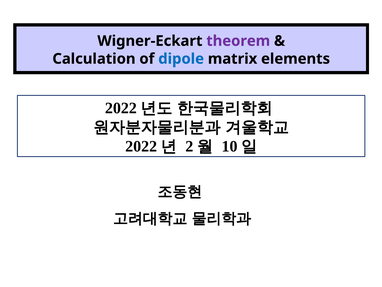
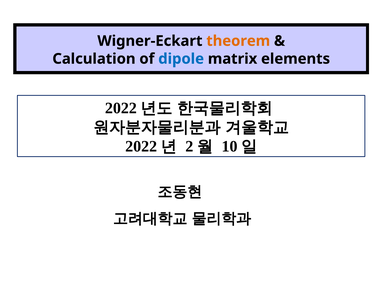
theorem colour: purple -> orange
